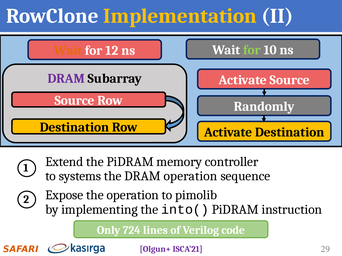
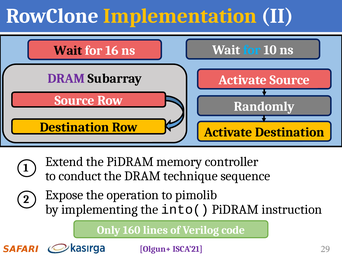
Wait at (68, 51) colour: orange -> black
12: 12 -> 16
for at (252, 50) colour: light green -> light blue
systems: systems -> conduct
DRAM operation: operation -> technique
724: 724 -> 160
